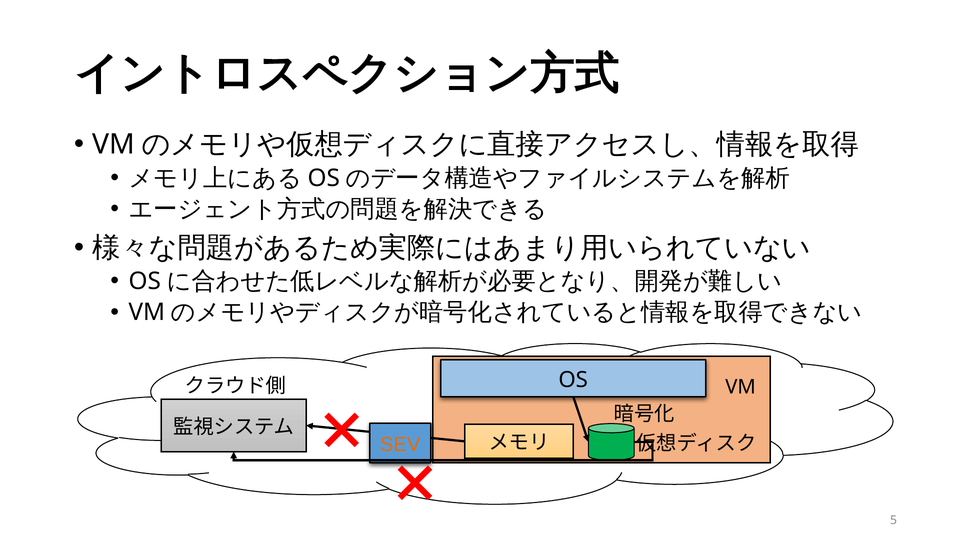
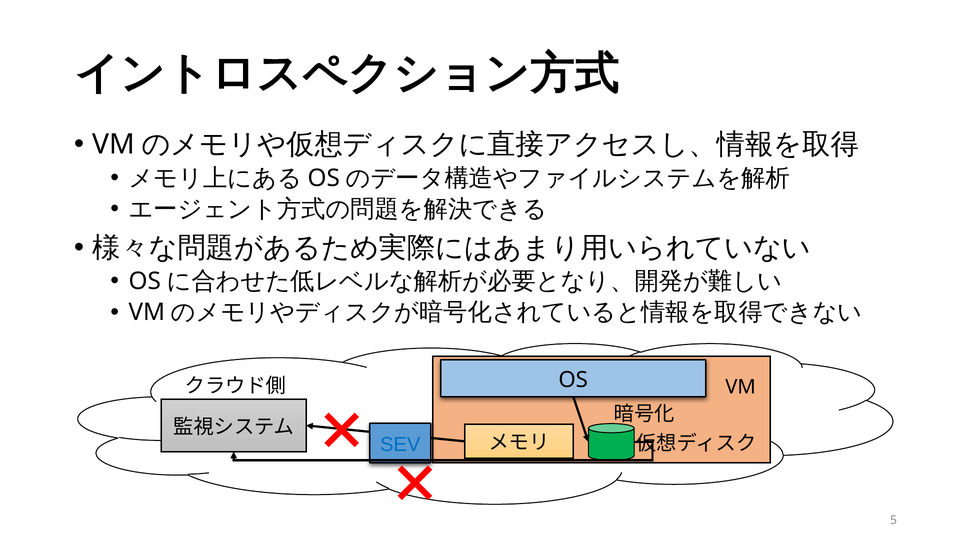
SEV colour: orange -> blue
